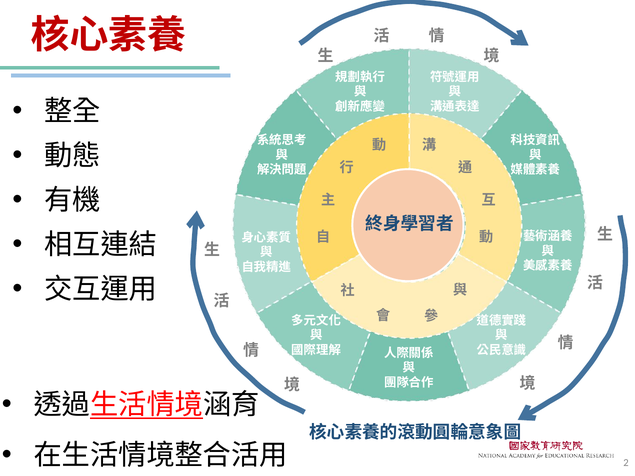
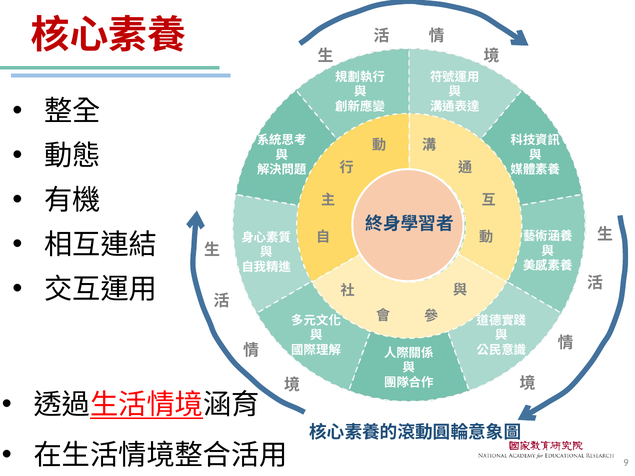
2: 2 -> 9
